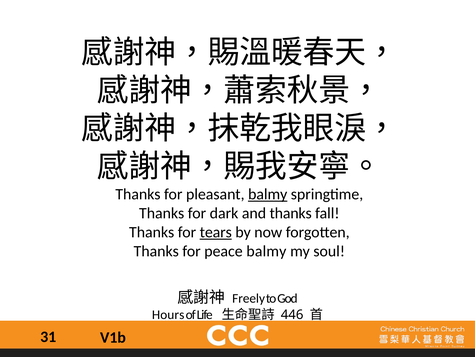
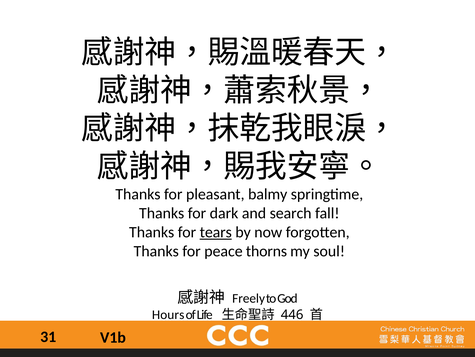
balmy at (268, 194) underline: present -> none
and thanks: thanks -> search
peace balmy: balmy -> thorns
